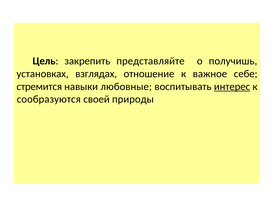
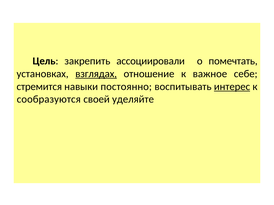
представляйте: представляйте -> ассоциировали
получишь: получишь -> помечтать
взглядах underline: none -> present
любовные: любовные -> постоянно
природы: природы -> уделяйте
